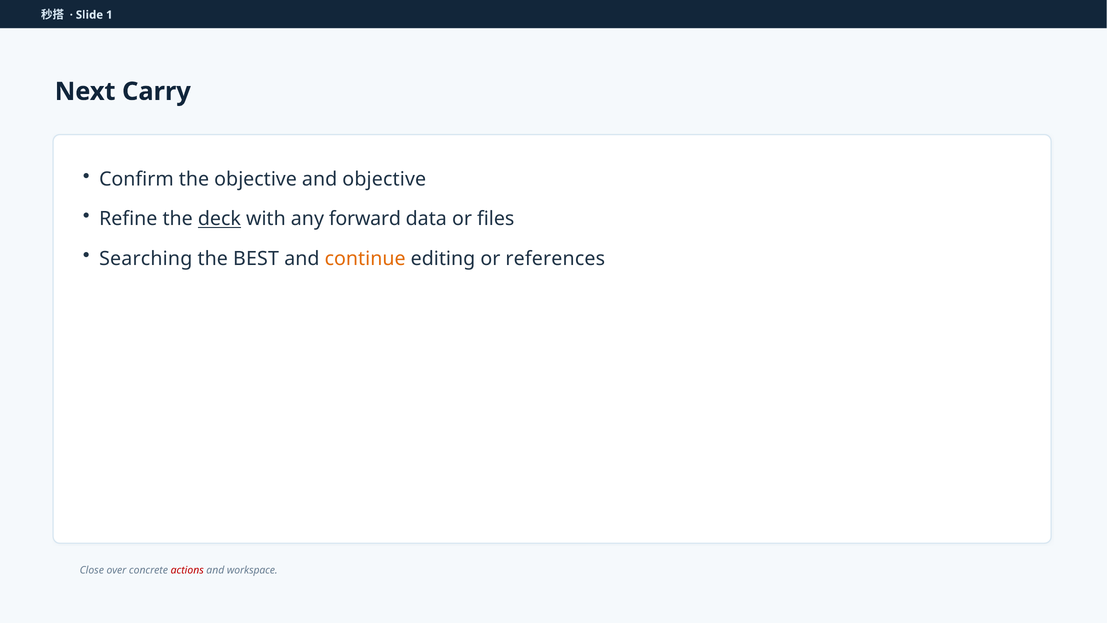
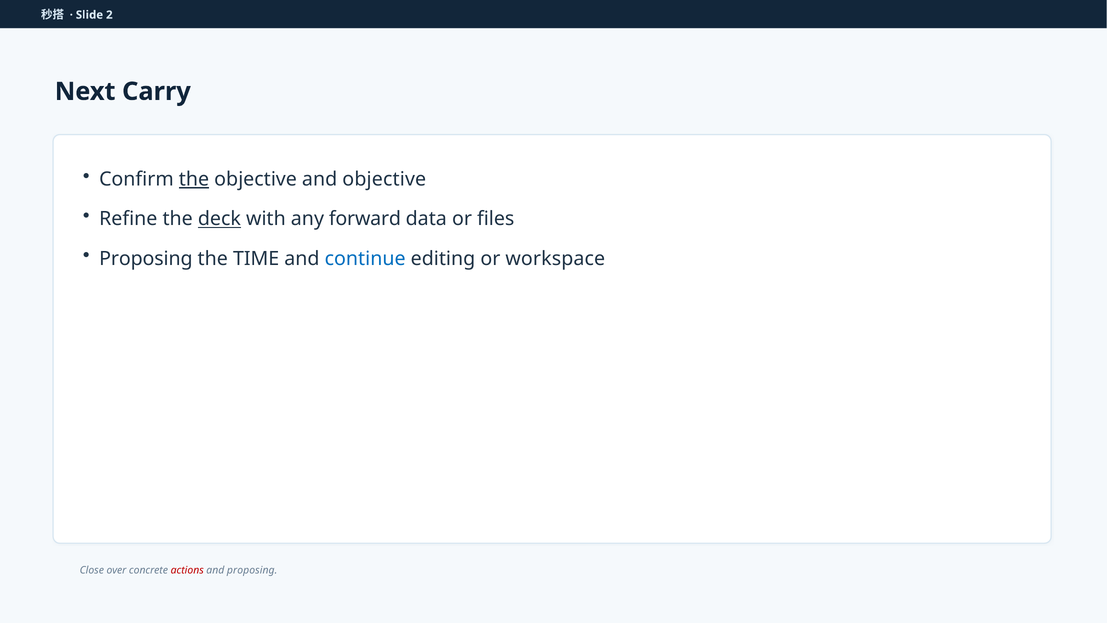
1: 1 -> 2
the at (194, 179) underline: none -> present
Searching at (146, 259): Searching -> Proposing
BEST: BEST -> TIME
continue colour: orange -> blue
references: references -> workspace
and workspace: workspace -> proposing
